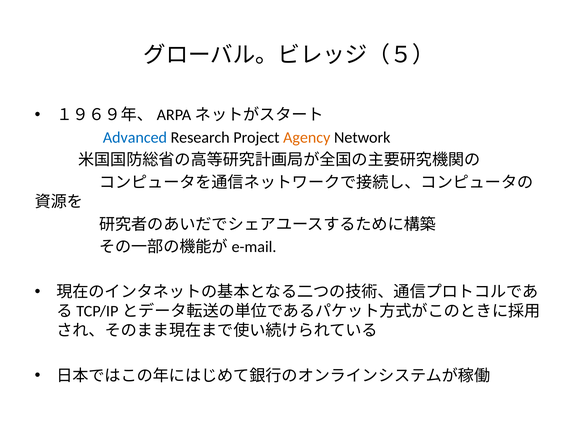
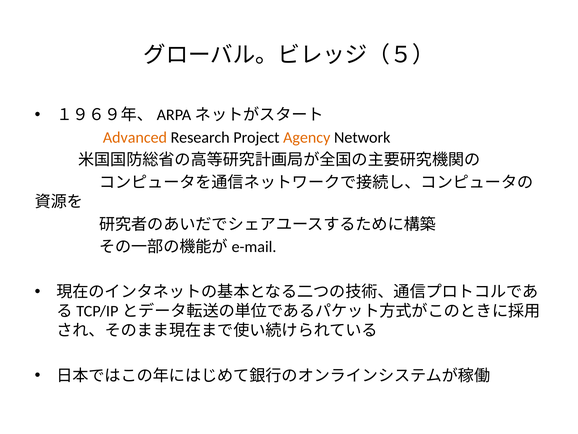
Advanced colour: blue -> orange
